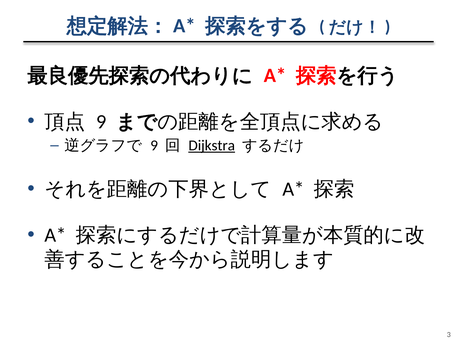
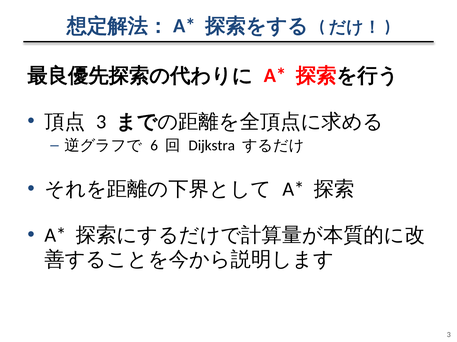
9 at (101, 122): 9 -> 3
9 at (154, 146): 9 -> 6
Dijkstra underline: present -> none
